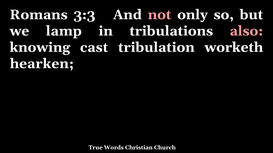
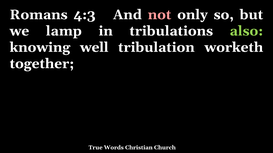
3:3: 3:3 -> 4:3
also colour: pink -> light green
cast: cast -> well
hearken: hearken -> together
